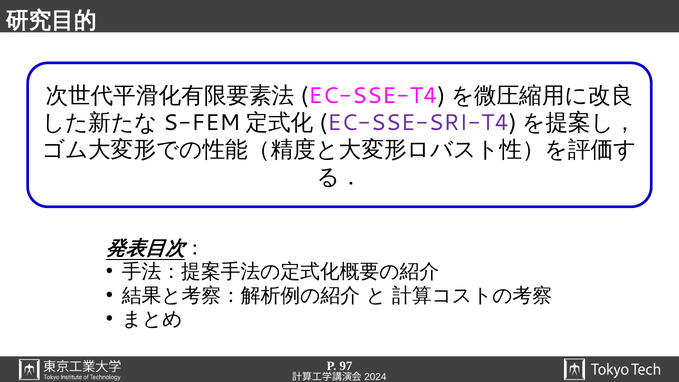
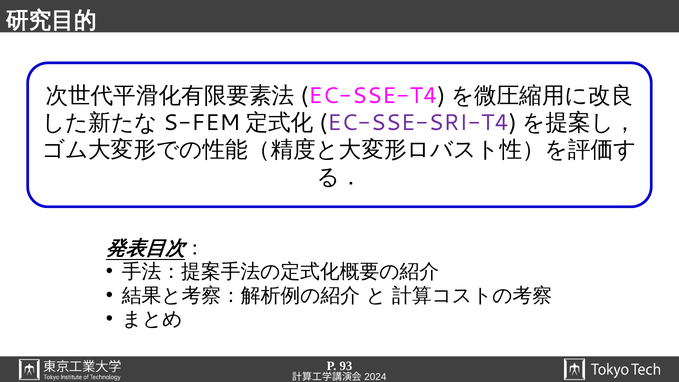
97: 97 -> 93
